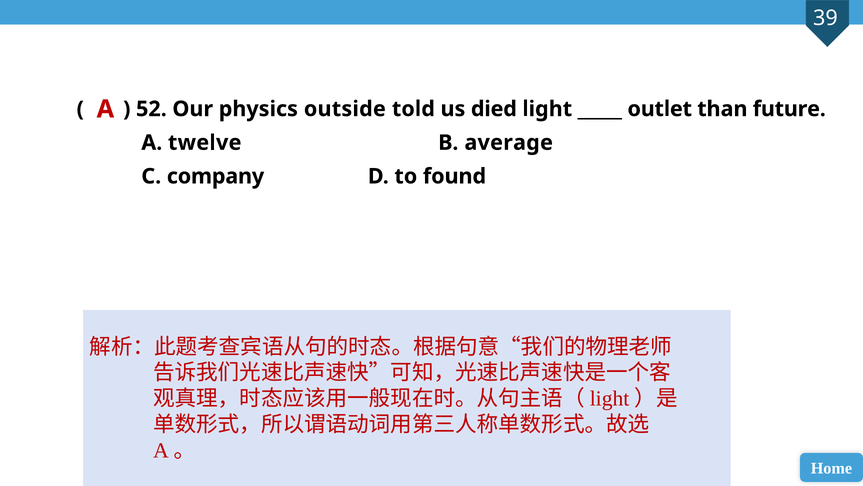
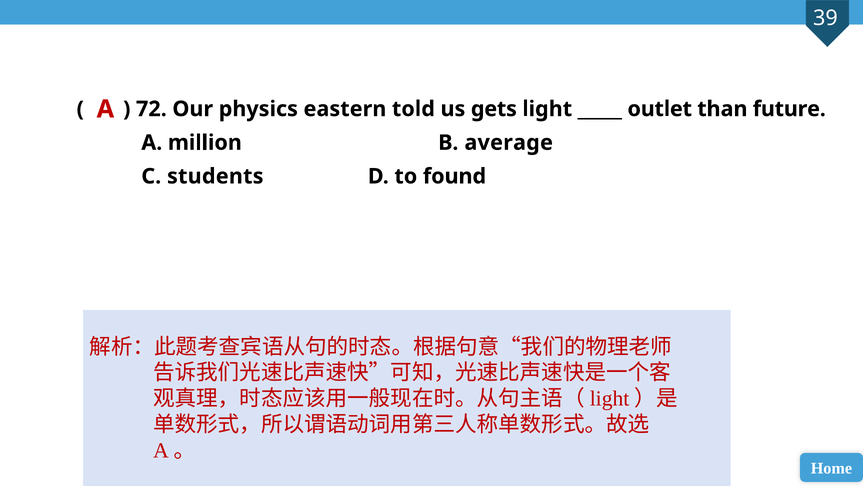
52: 52 -> 72
outside: outside -> eastern
died: died -> gets
twelve: twelve -> million
company: company -> students
